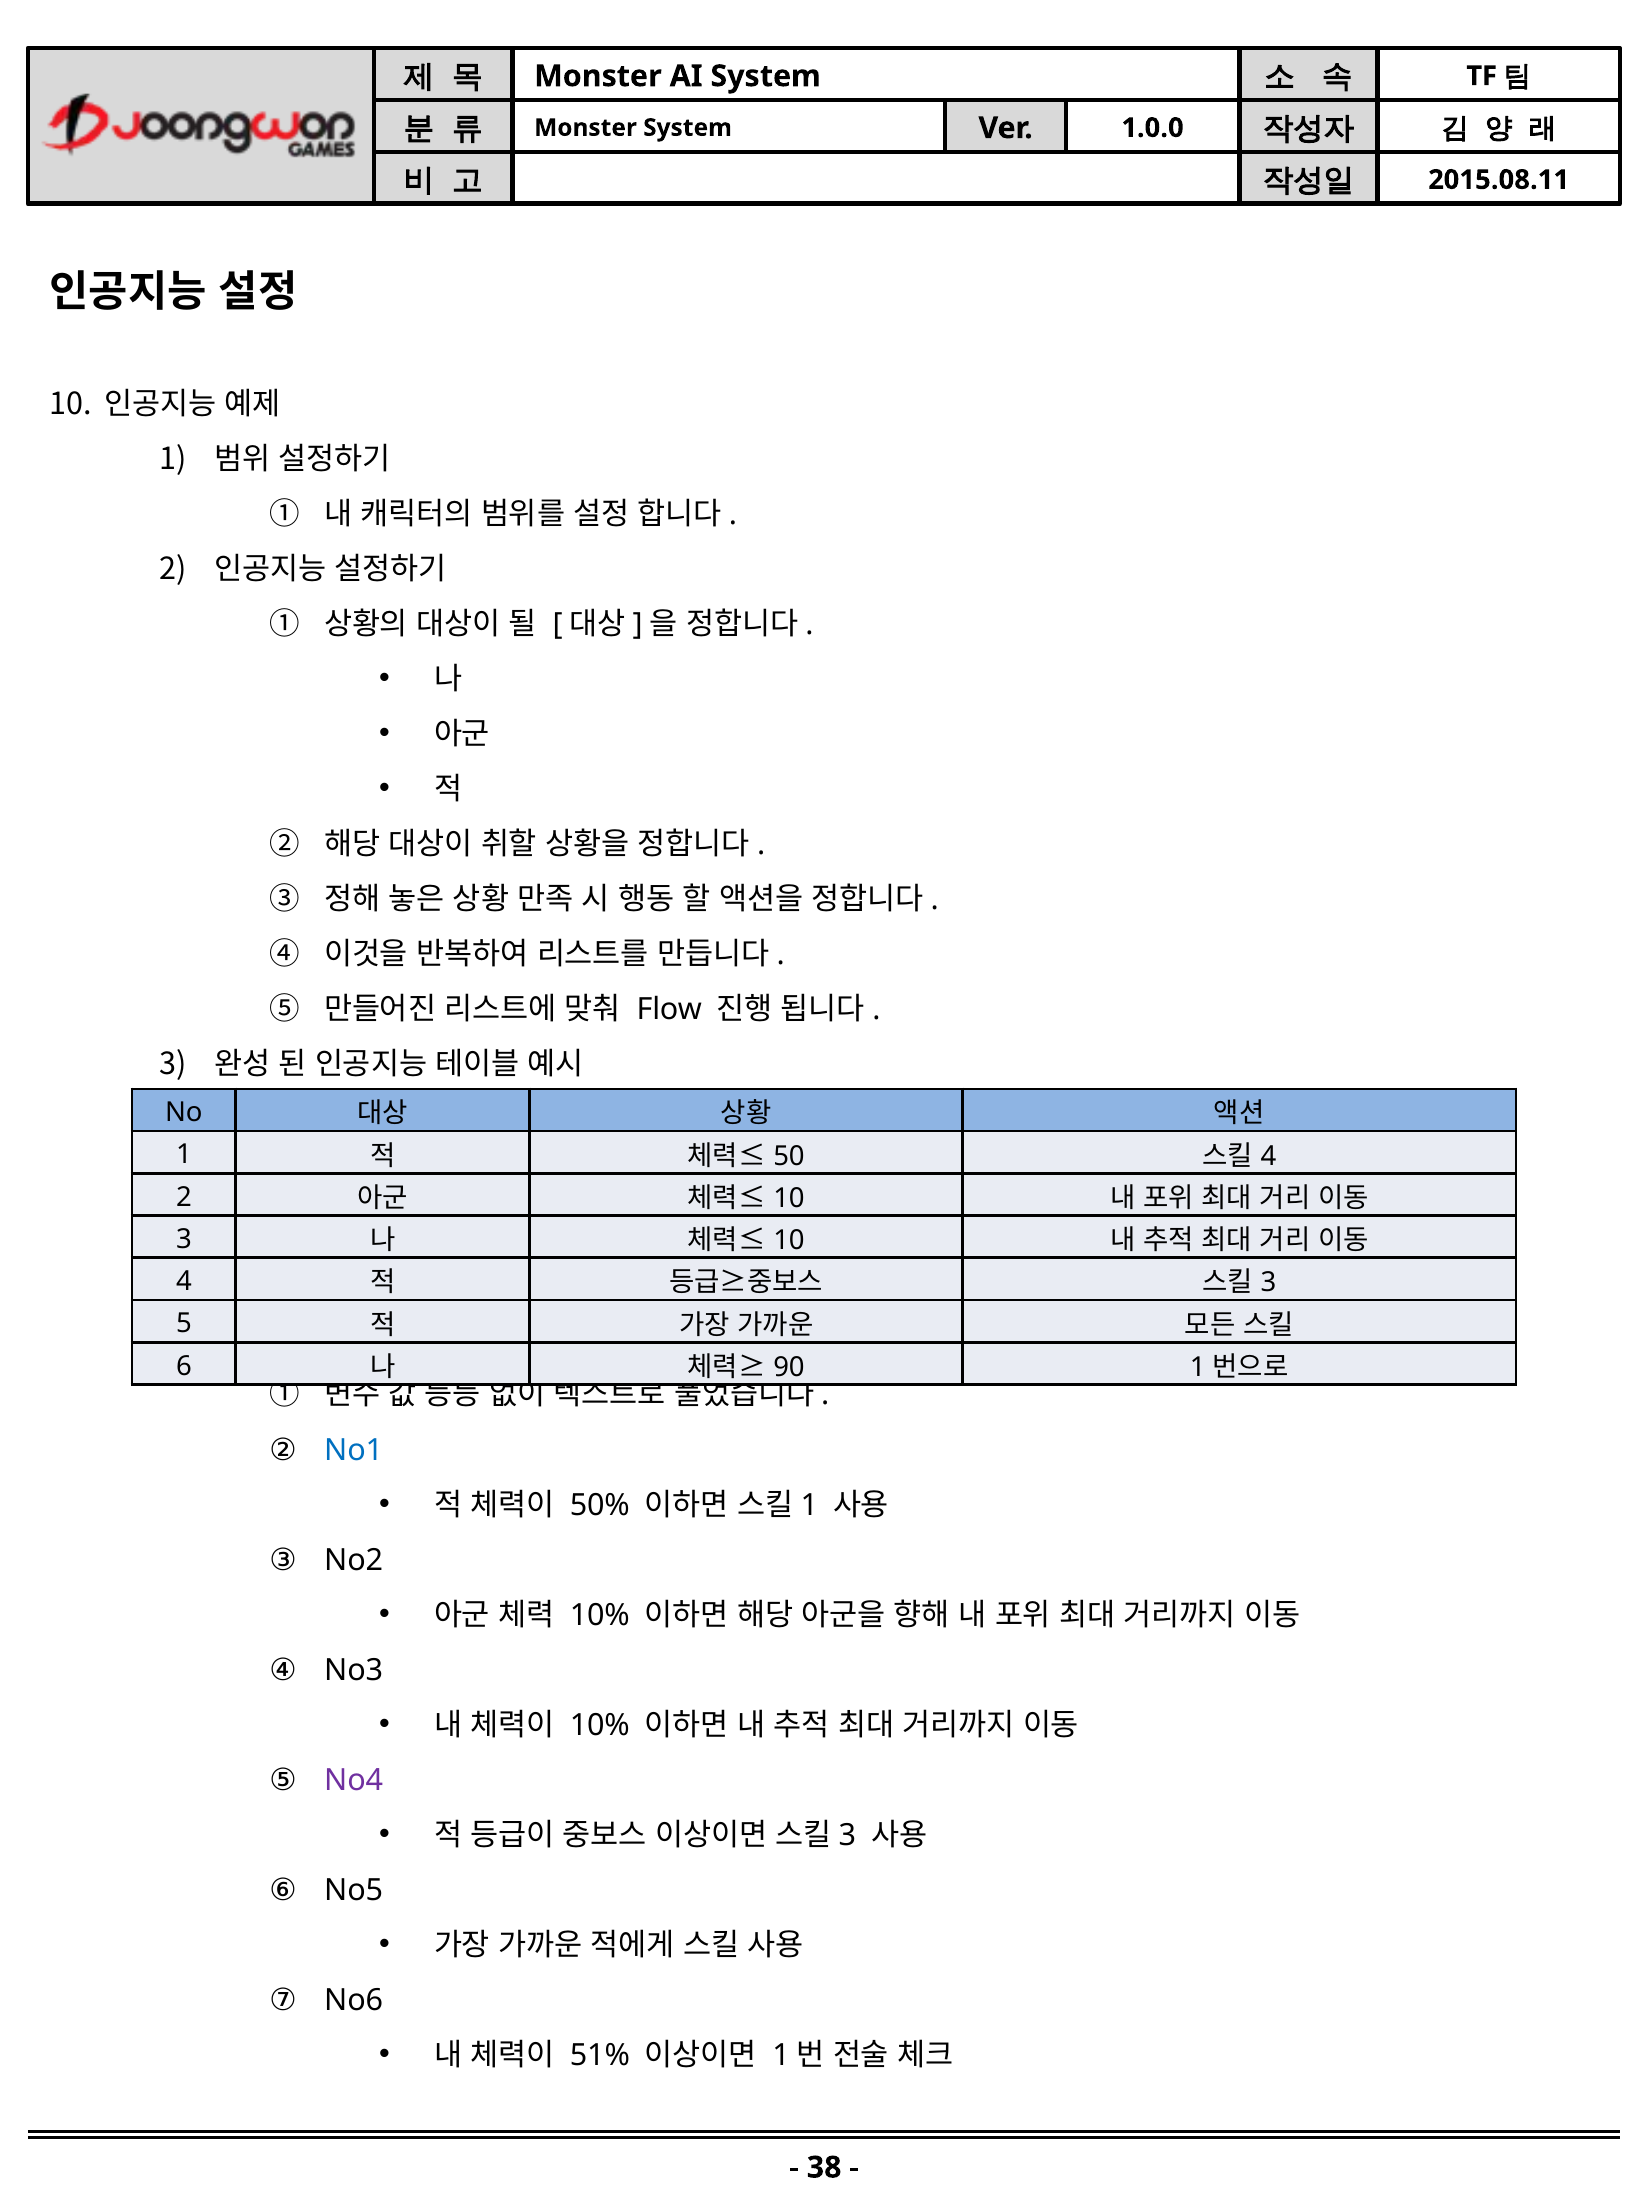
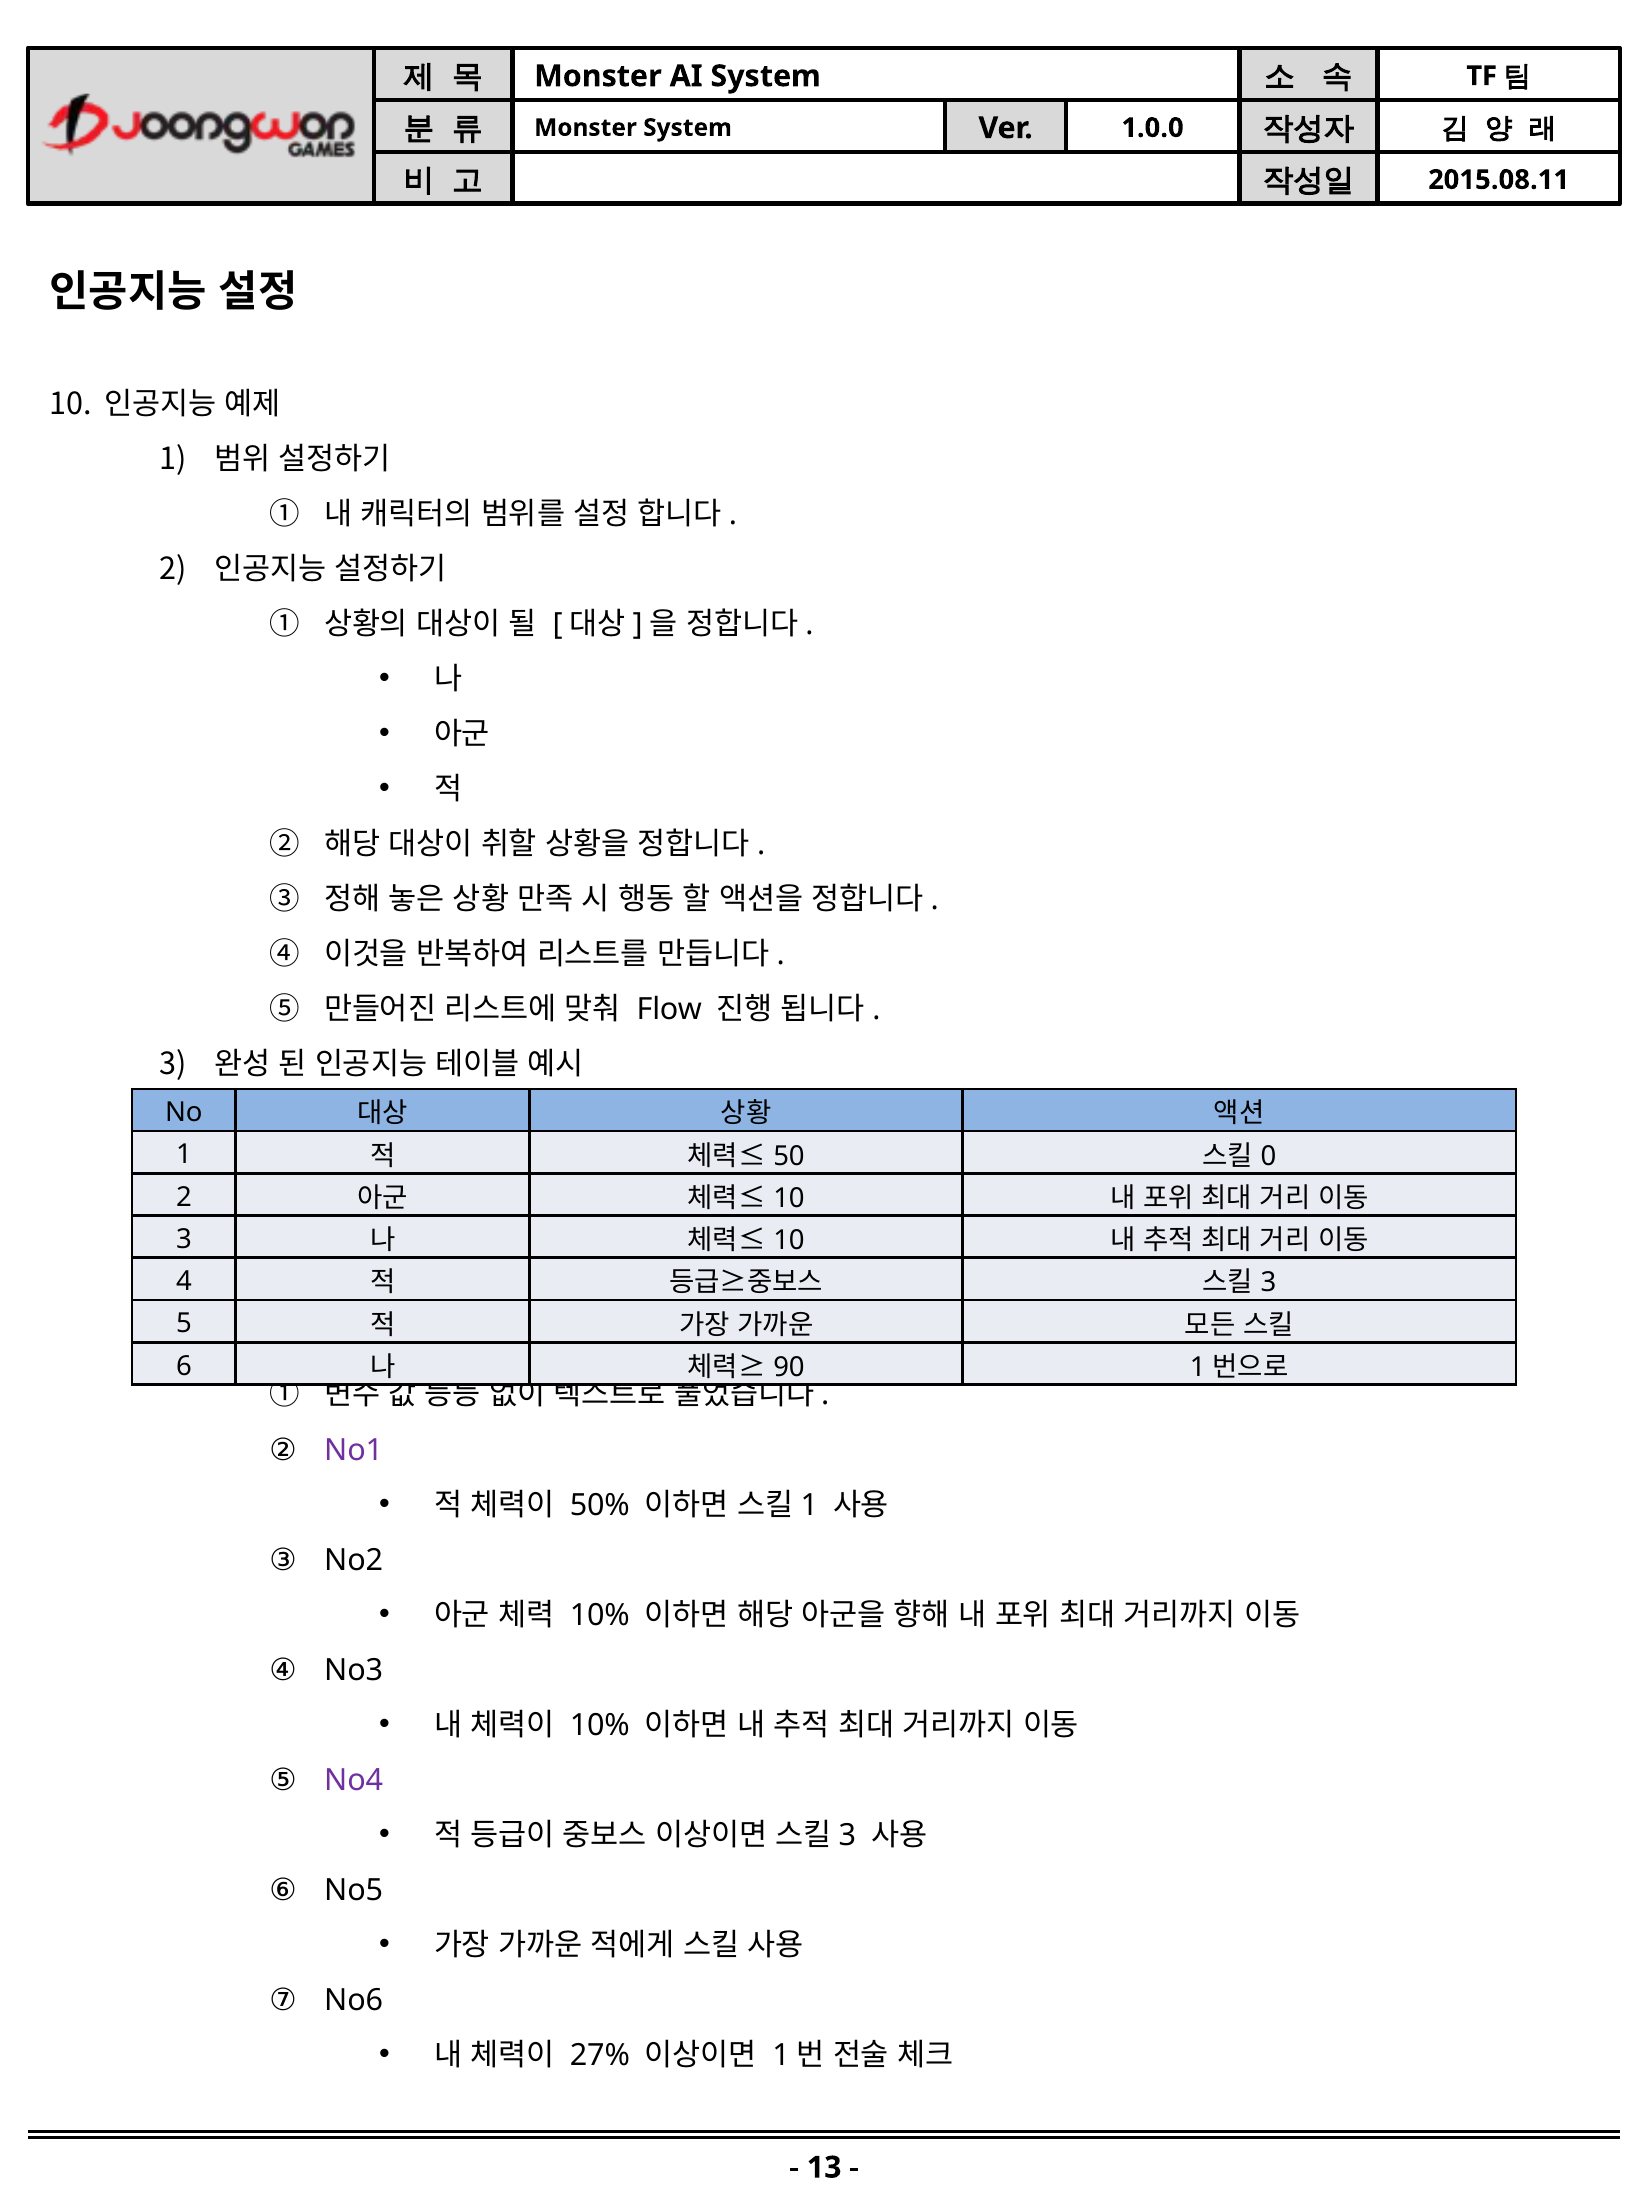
4 at (1269, 1156): 4 -> 0
No1 colour: blue -> purple
51%: 51% -> 27%
38: 38 -> 13
